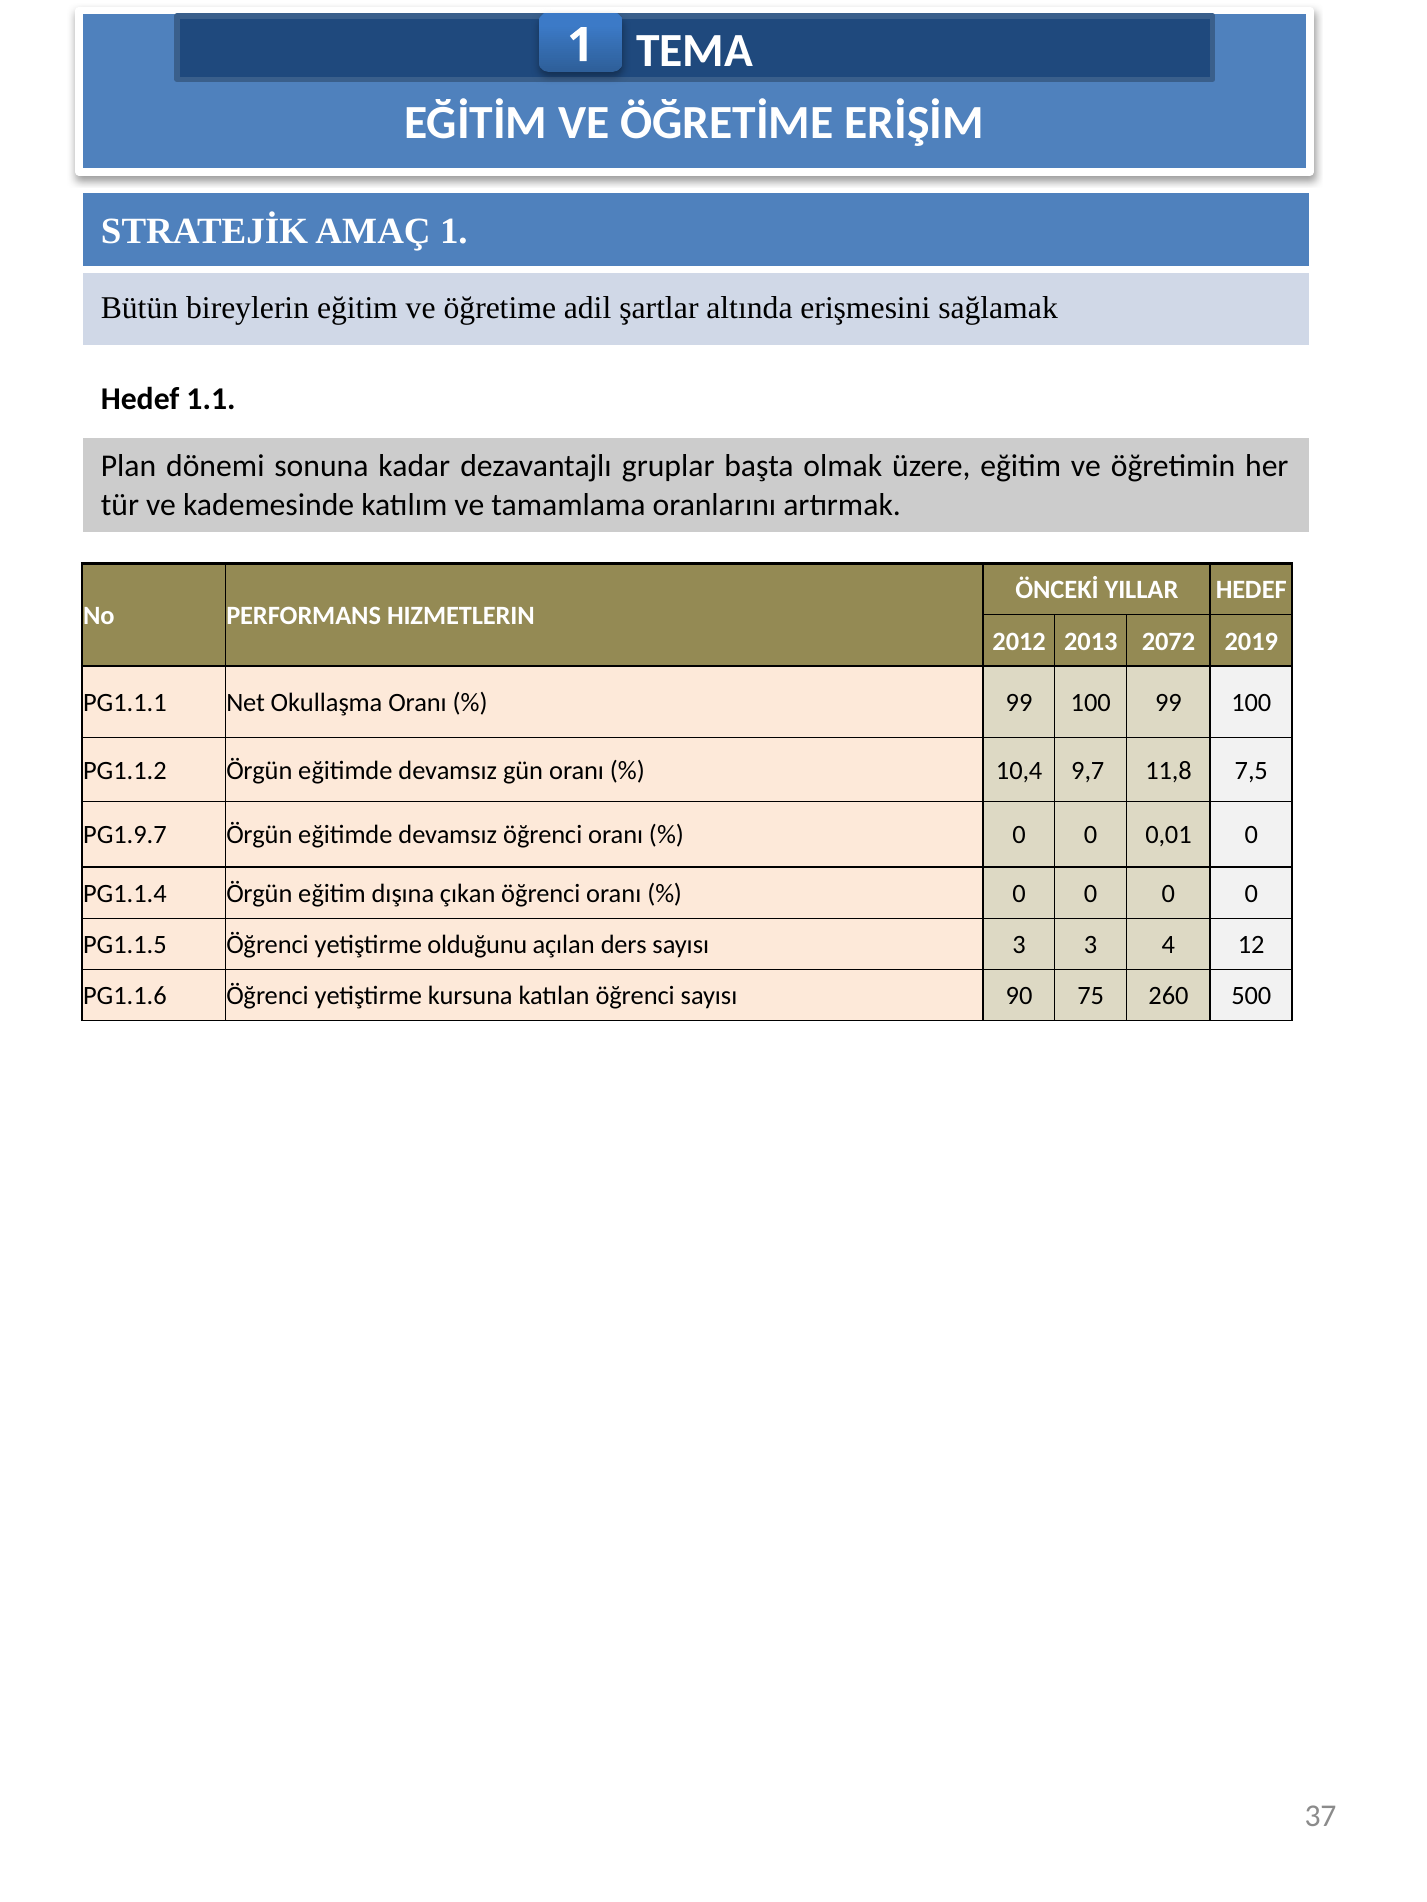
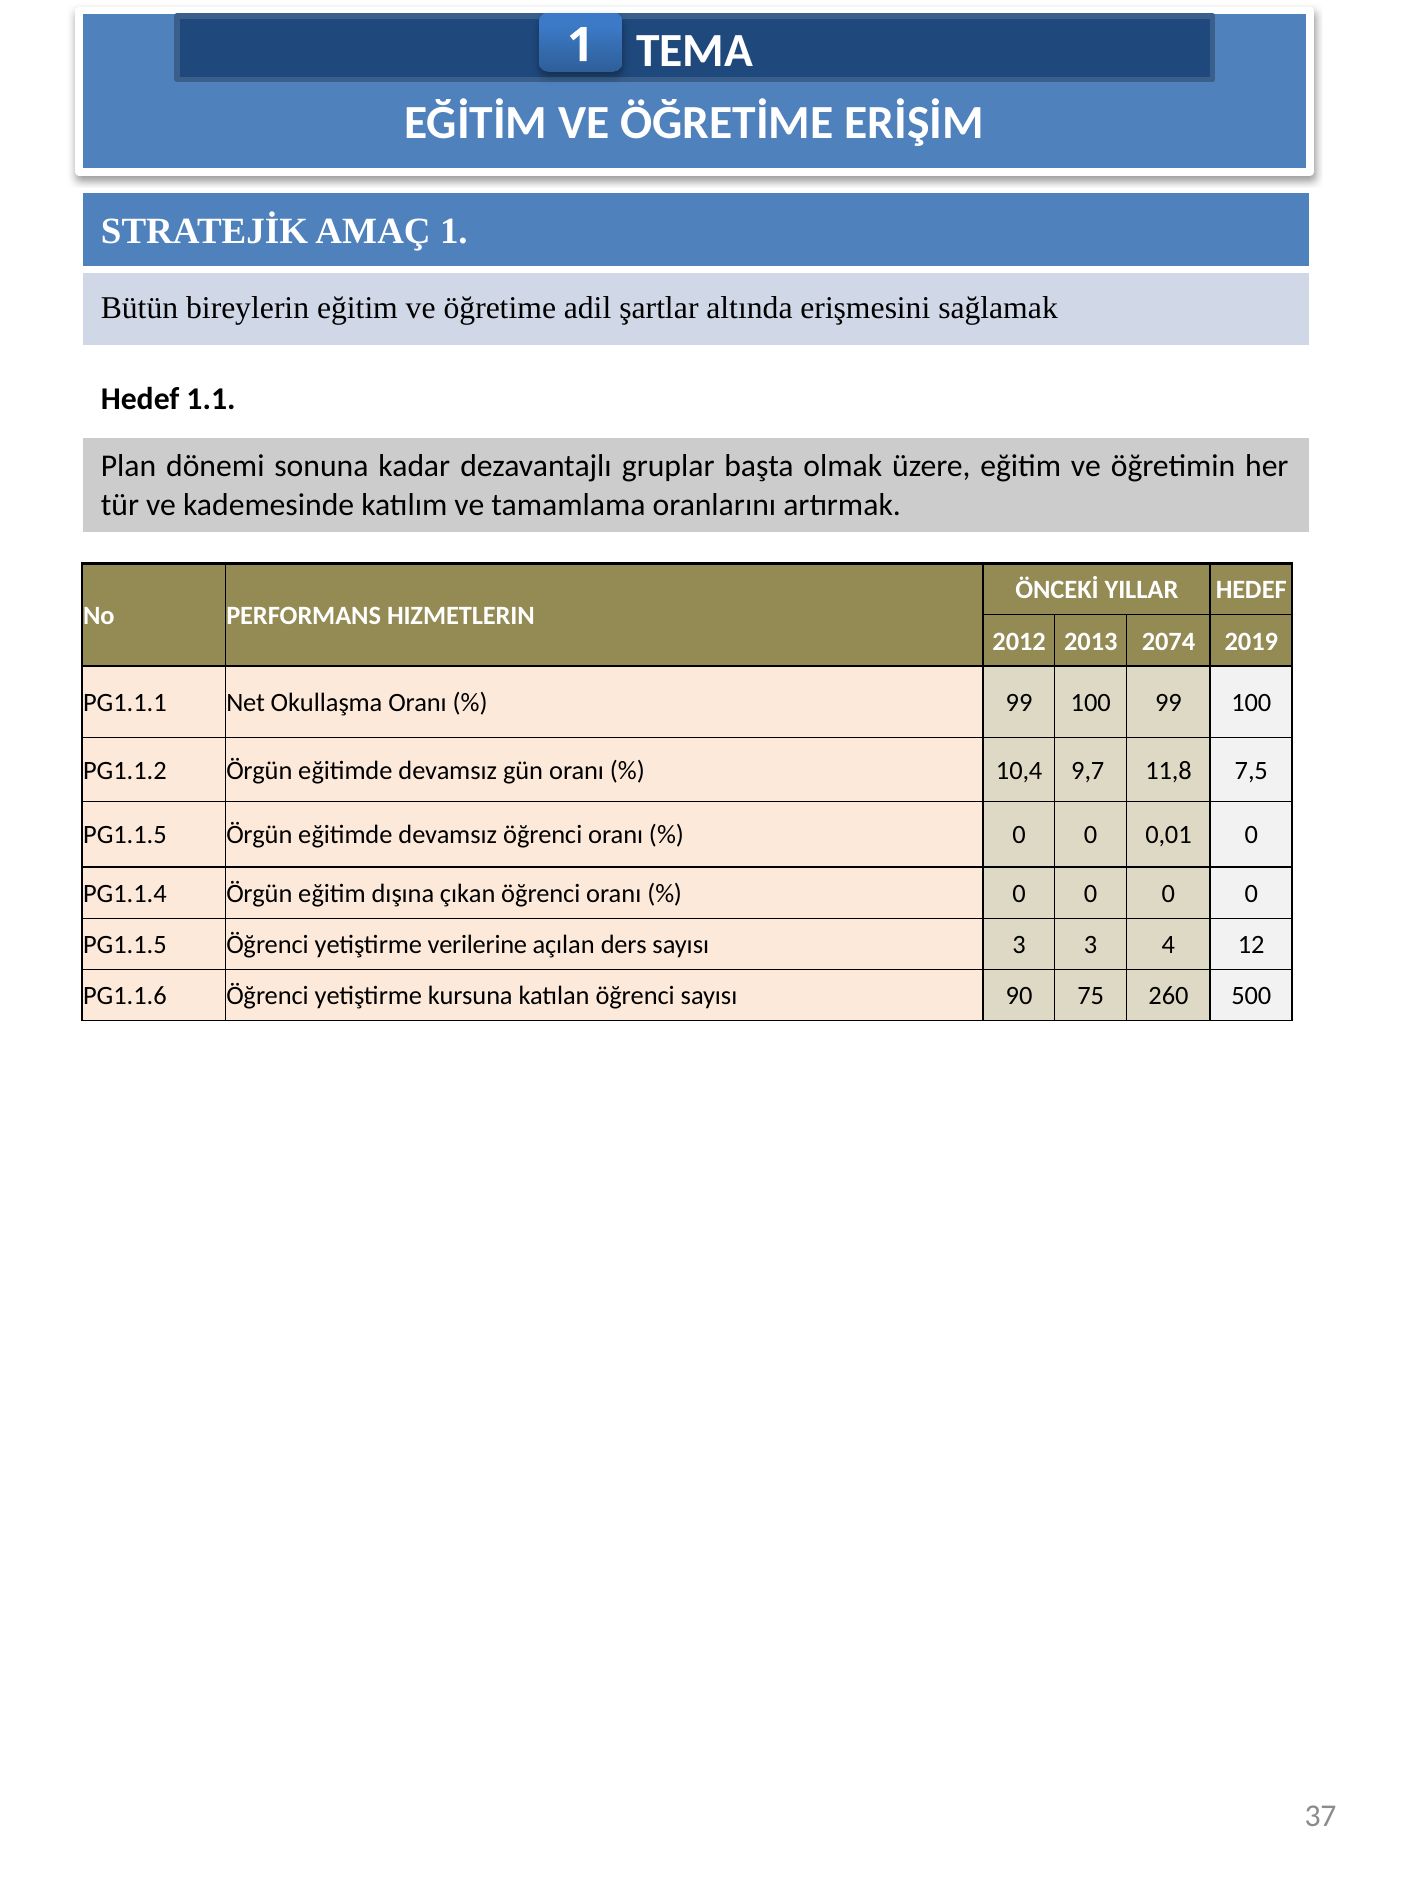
2072: 2072 -> 2074
PG1.9.7 at (125, 835): PG1.9.7 -> PG1.1.5
olduğunu: olduğunu -> verilerine
